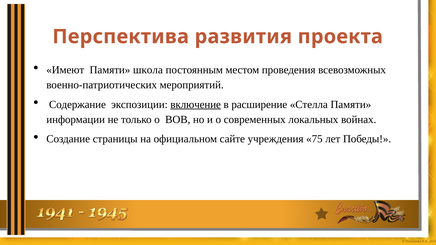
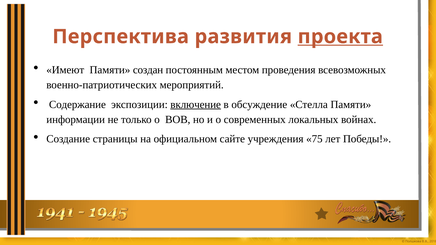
проекта underline: none -> present
школа: школа -> создан
расширение: расширение -> обсуждение
